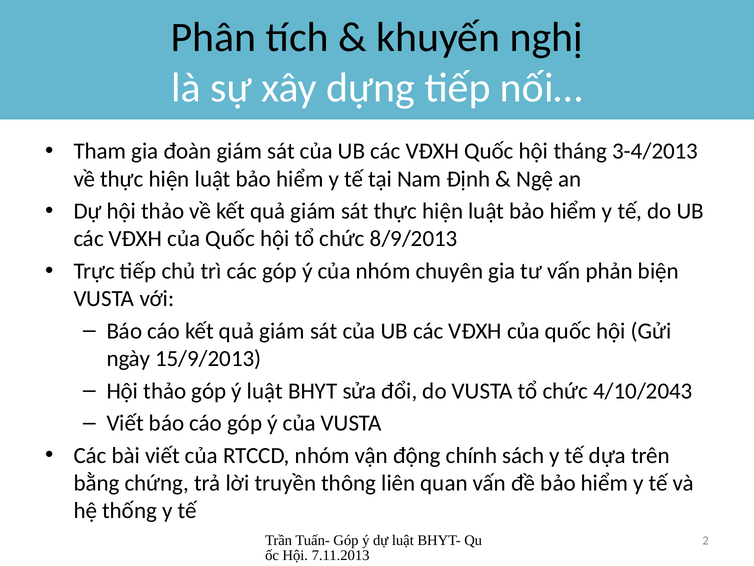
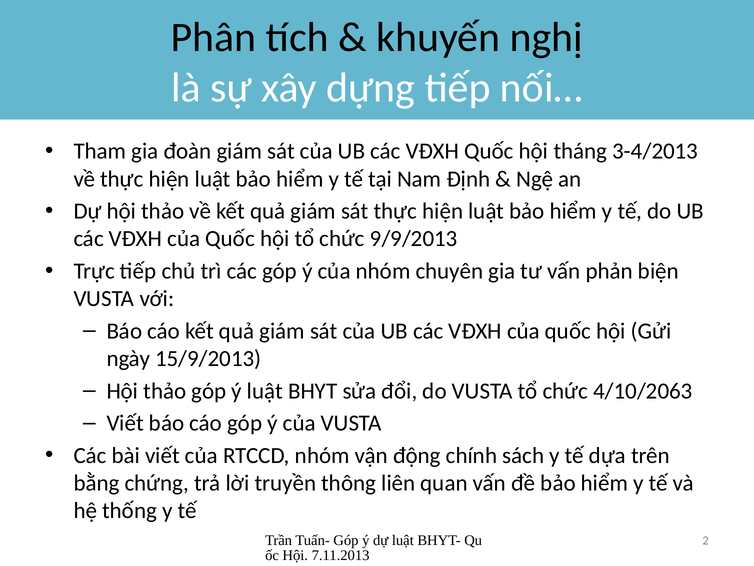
8/9/2013: 8/9/2013 -> 9/9/2013
4/10/2043: 4/10/2043 -> 4/10/2063
